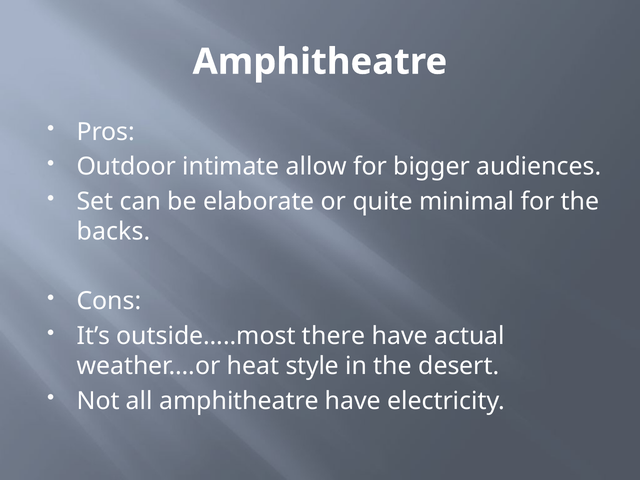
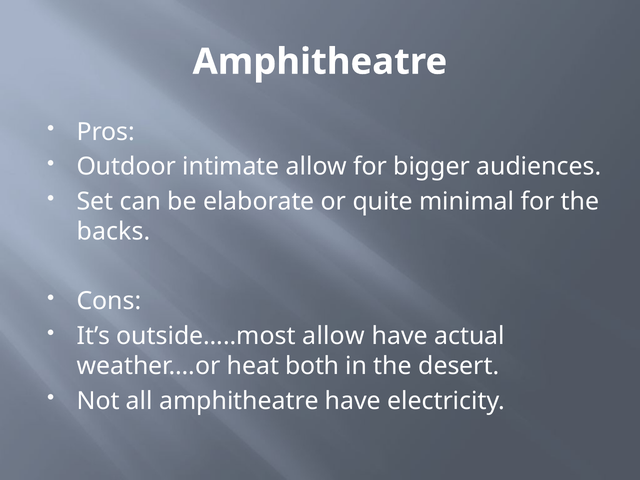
outside…..most there: there -> allow
style: style -> both
